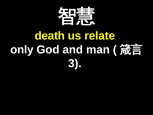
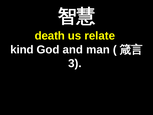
only: only -> kind
